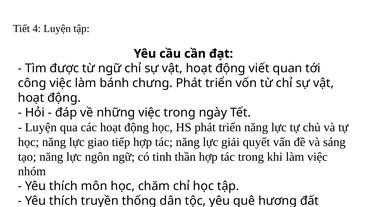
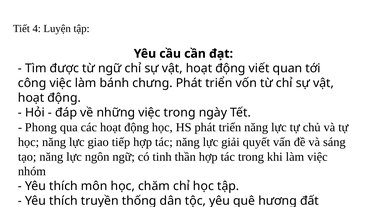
Luyện at (41, 127): Luyện -> Phong
